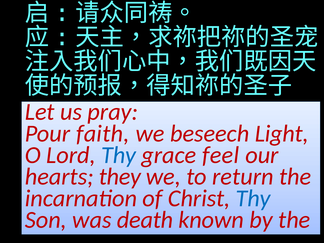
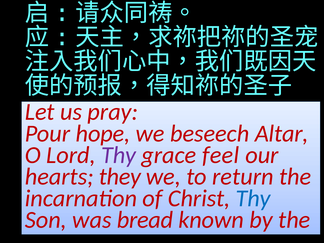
faith: faith -> hope
Light: Light -> Altar
Thy at (119, 155) colour: blue -> purple
death: death -> bread
